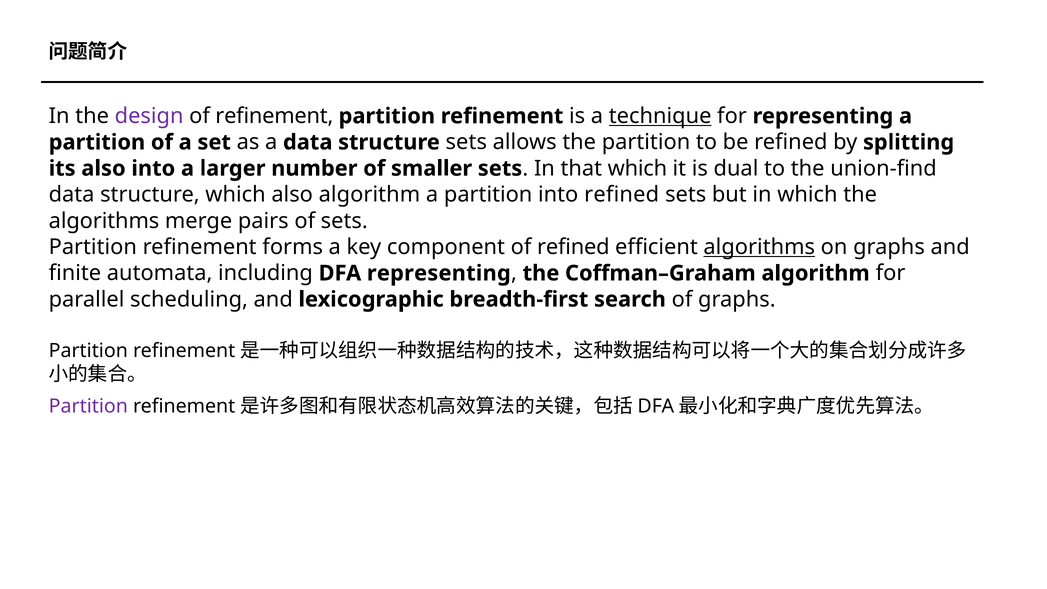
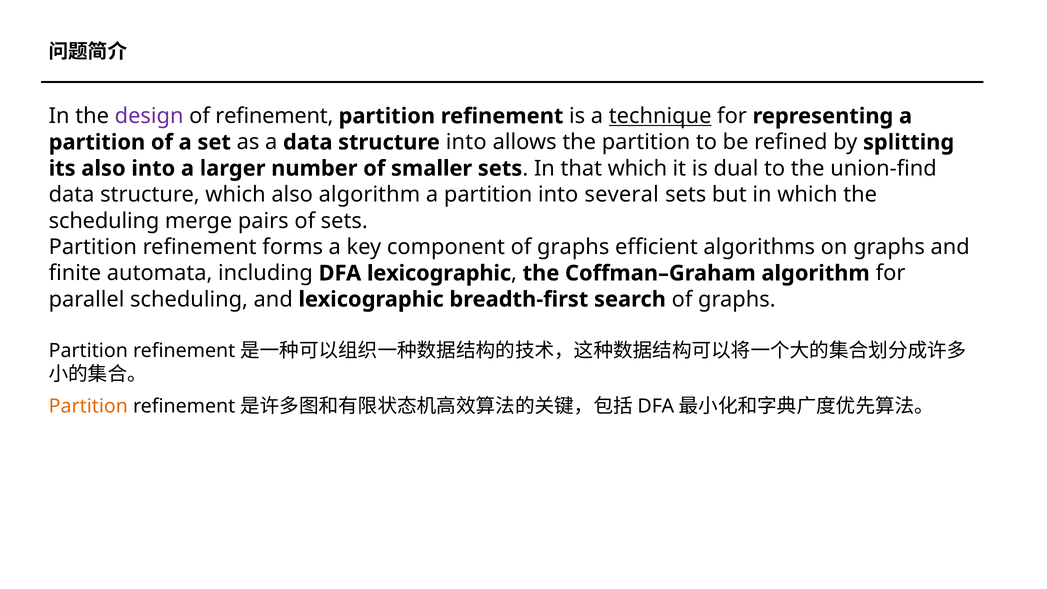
structure sets: sets -> into
into refined: refined -> several
algorithms at (104, 221): algorithms -> scheduling
component of refined: refined -> graphs
algorithms at (759, 247) underline: present -> none
DFA representing: representing -> lexicographic
Partition at (88, 406) colour: purple -> orange
